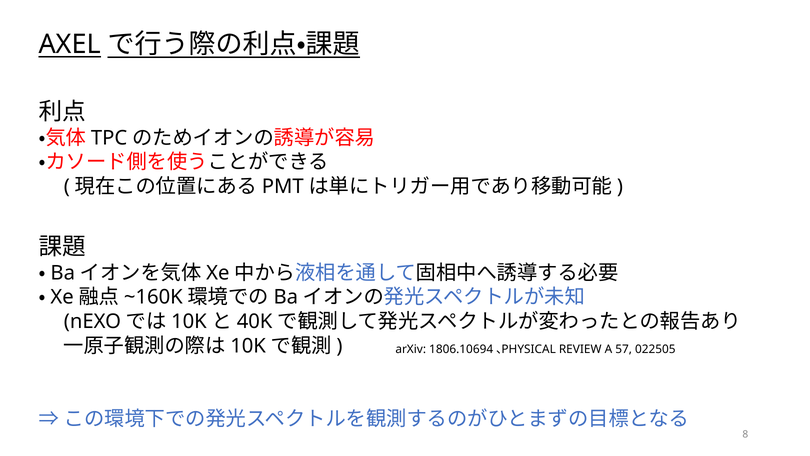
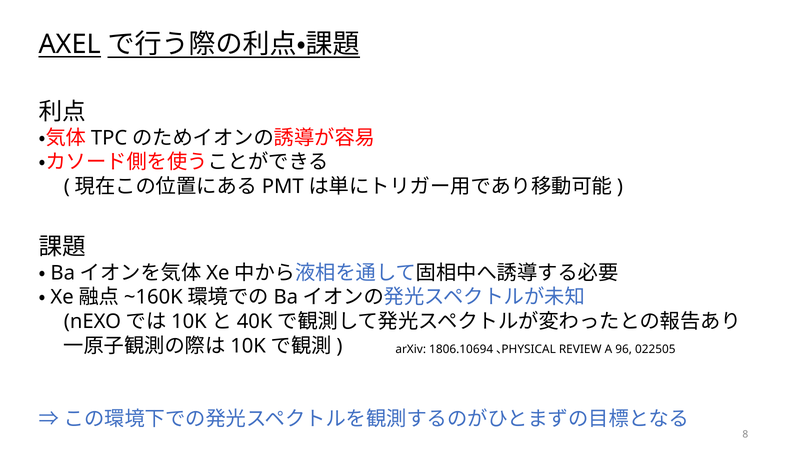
57: 57 -> 96
